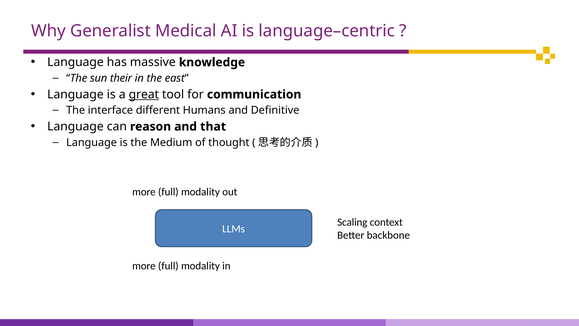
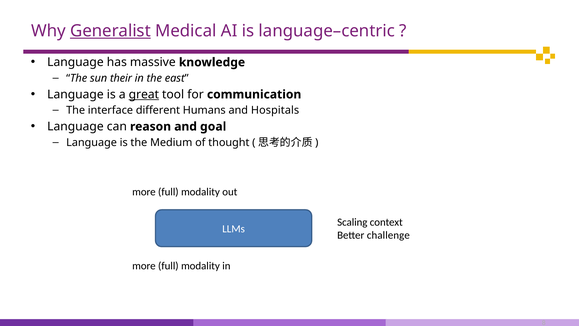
Generalist underline: none -> present
Definitive: Definitive -> Hospitals
that: that -> goal
backbone: backbone -> challenge
